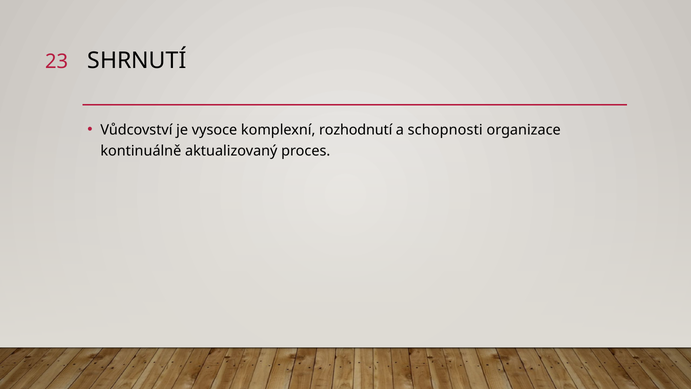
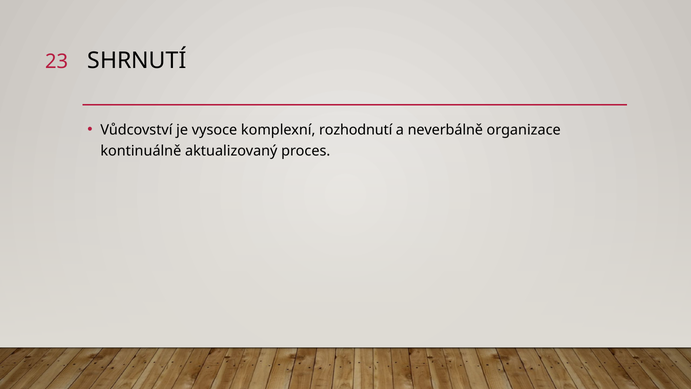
schopnosti: schopnosti -> neverbálně
